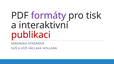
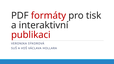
formáty colour: purple -> red
